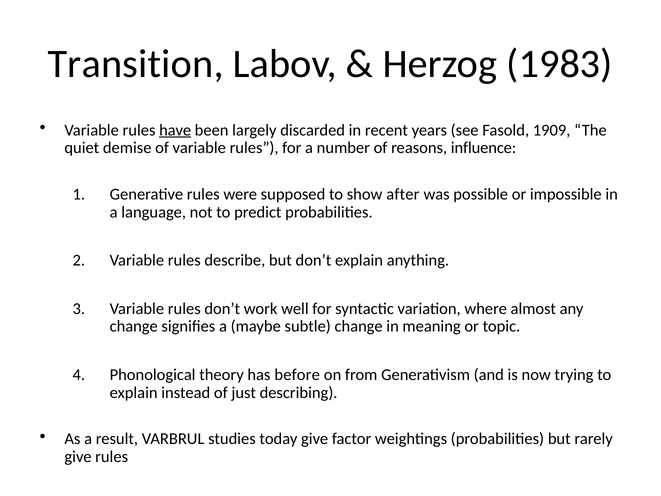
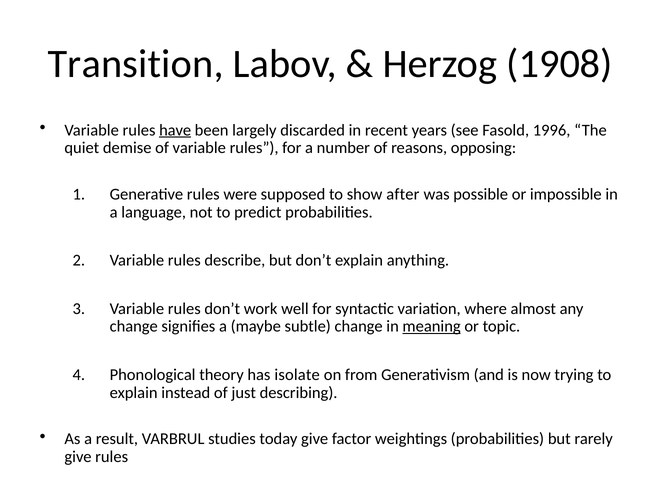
1983: 1983 -> 1908
1909: 1909 -> 1996
influence: influence -> opposing
meaning underline: none -> present
before: before -> isolate
